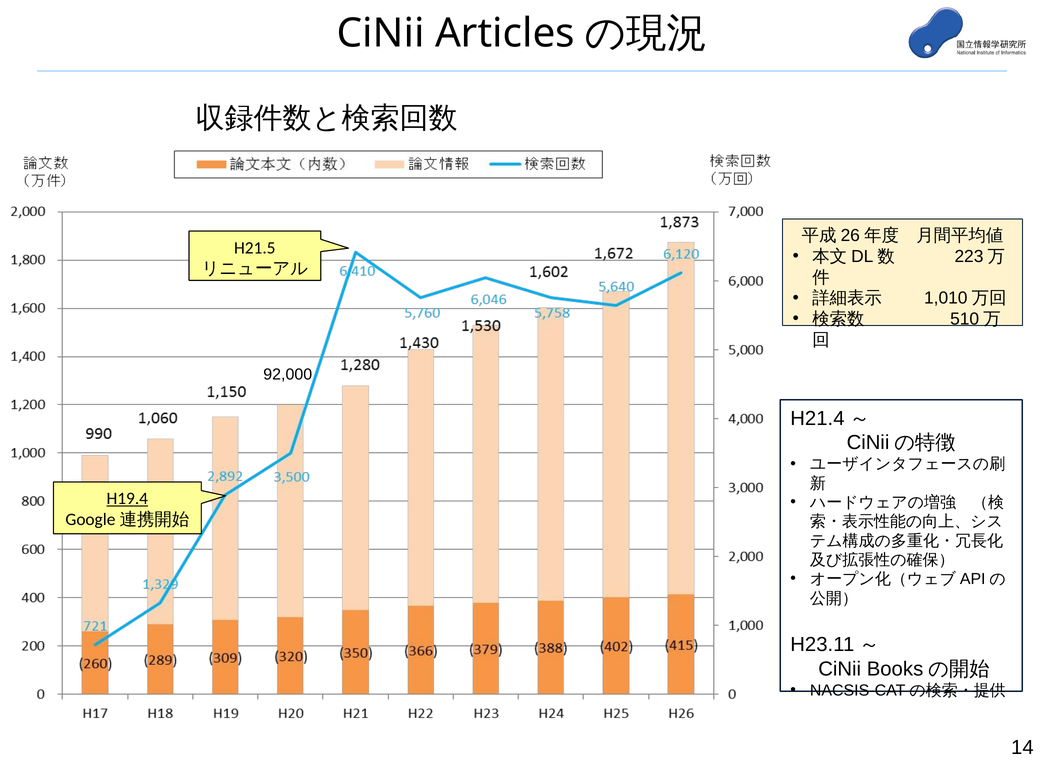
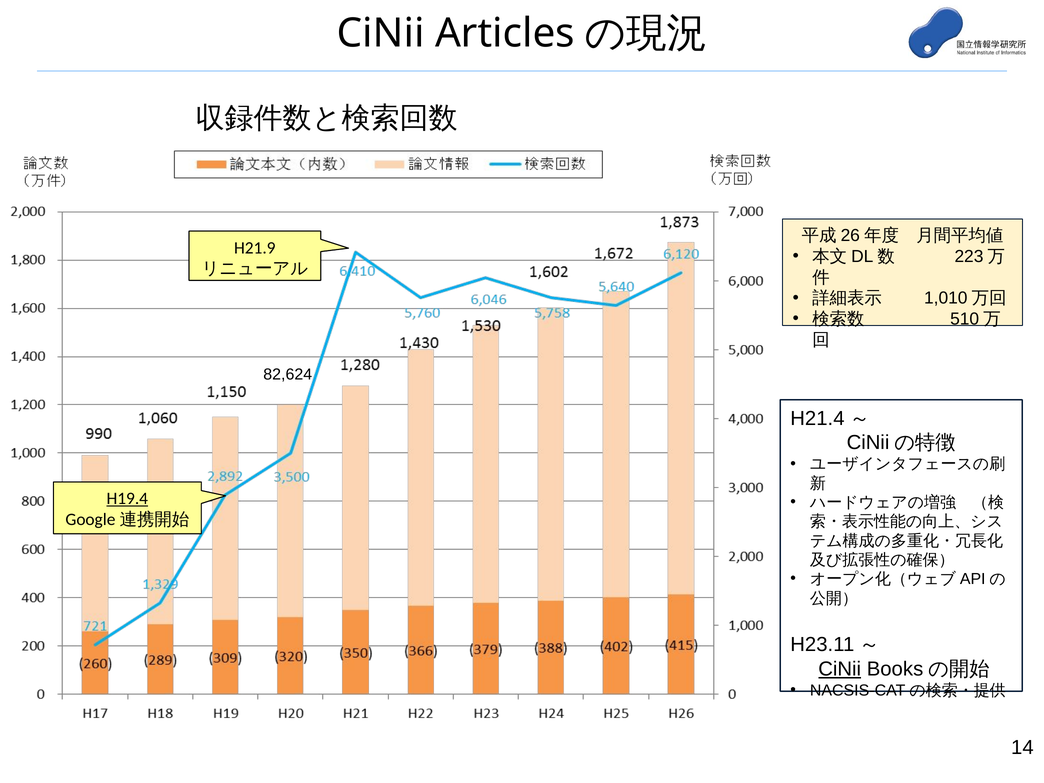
H21.5: H21.5 -> H21.9
92,000: 92,000 -> 82,624
CiNii at (840, 669) underline: none -> present
